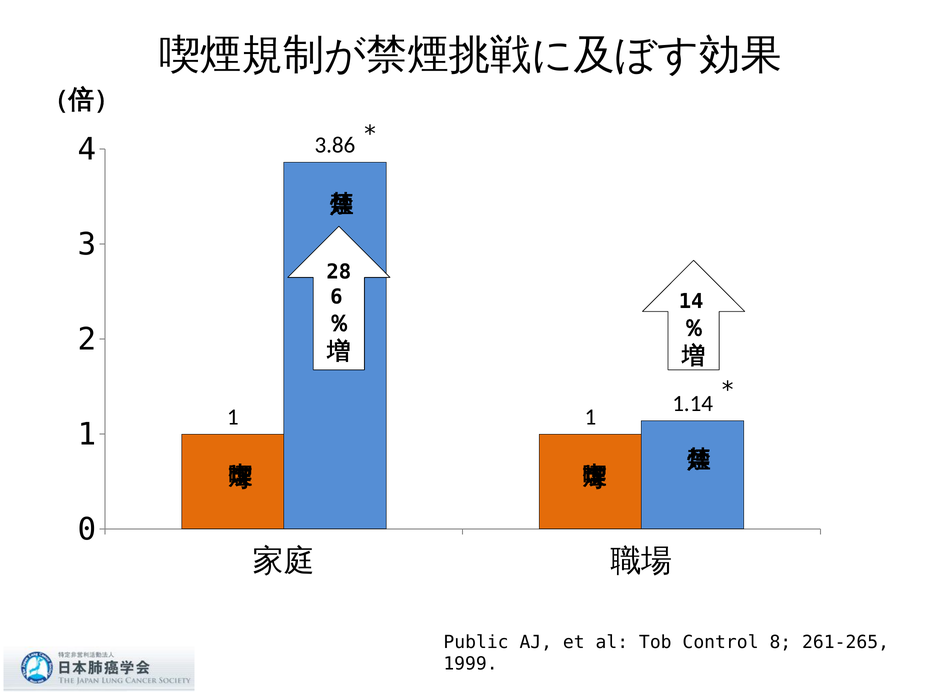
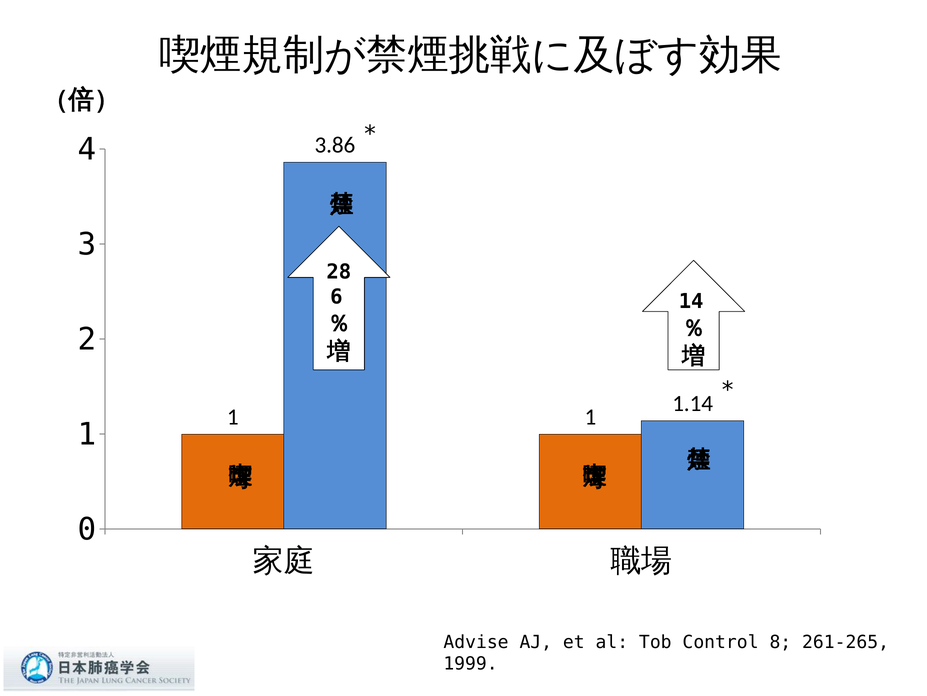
Public: Public -> Advise
